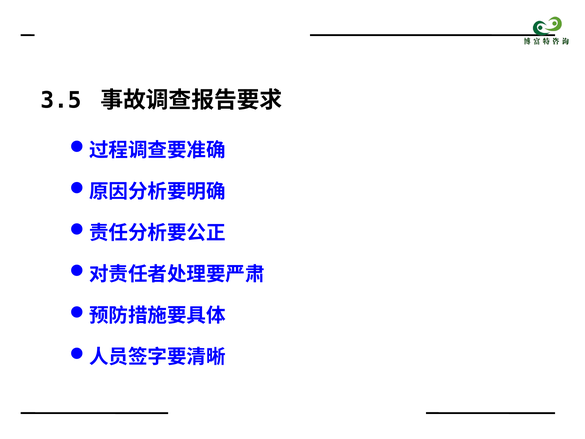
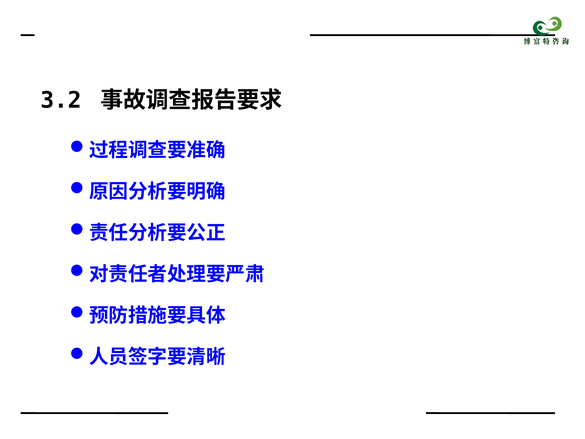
3.5: 3.5 -> 3.2
